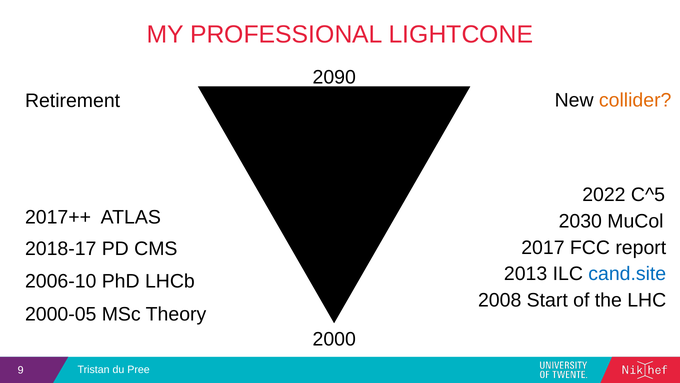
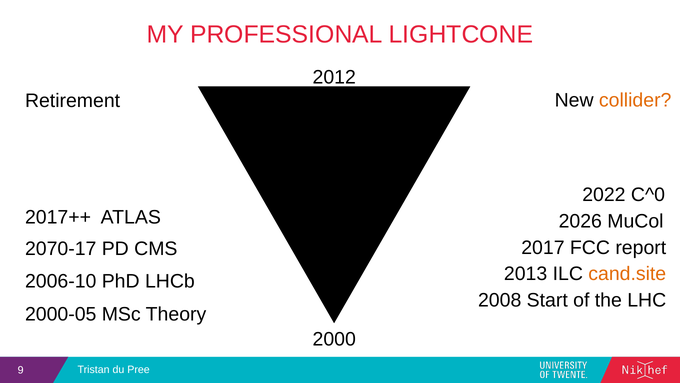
2090: 2090 -> 2012
C^5: C^5 -> C^0
2030: 2030 -> 2026
2018-17: 2018-17 -> 2070-17
cand.site colour: blue -> orange
